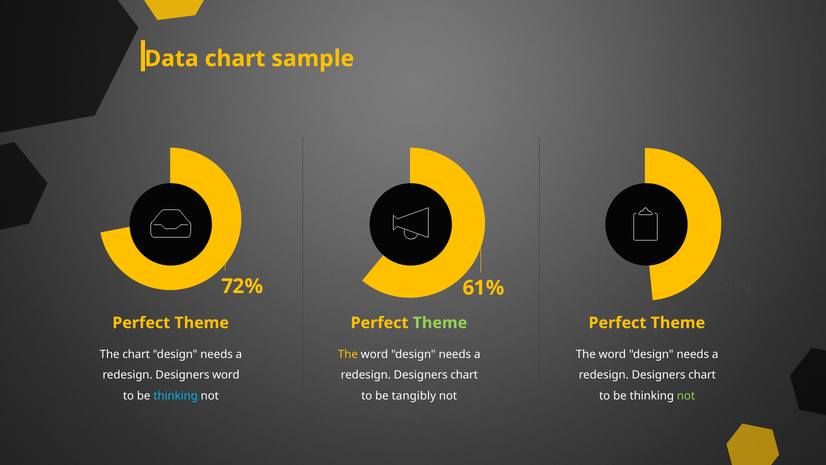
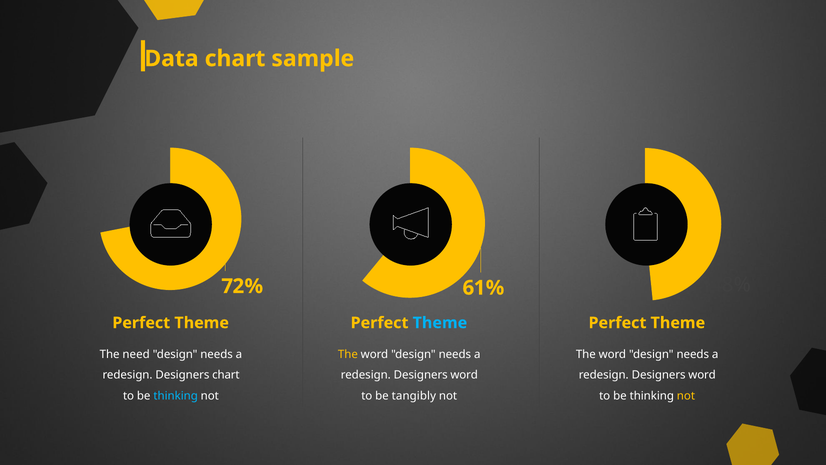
Theme at (440, 323) colour: light green -> light blue
The chart: chart -> need
Designers word: word -> chart
chart at (464, 375): chart -> word
chart at (702, 375): chart -> word
not at (686, 396) colour: light green -> yellow
